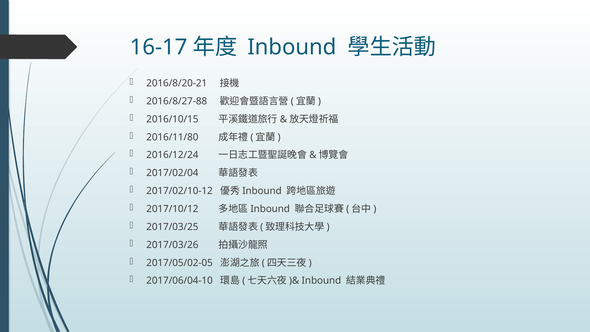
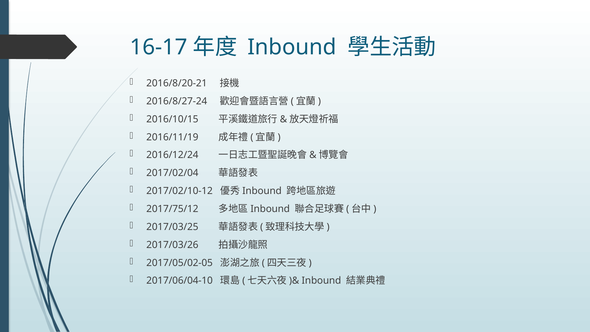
2016/8/27-88: 2016/8/27-88 -> 2016/8/27-24
2016/11/80: 2016/11/80 -> 2016/11/19
2017/10/12: 2017/10/12 -> 2017/75/12
